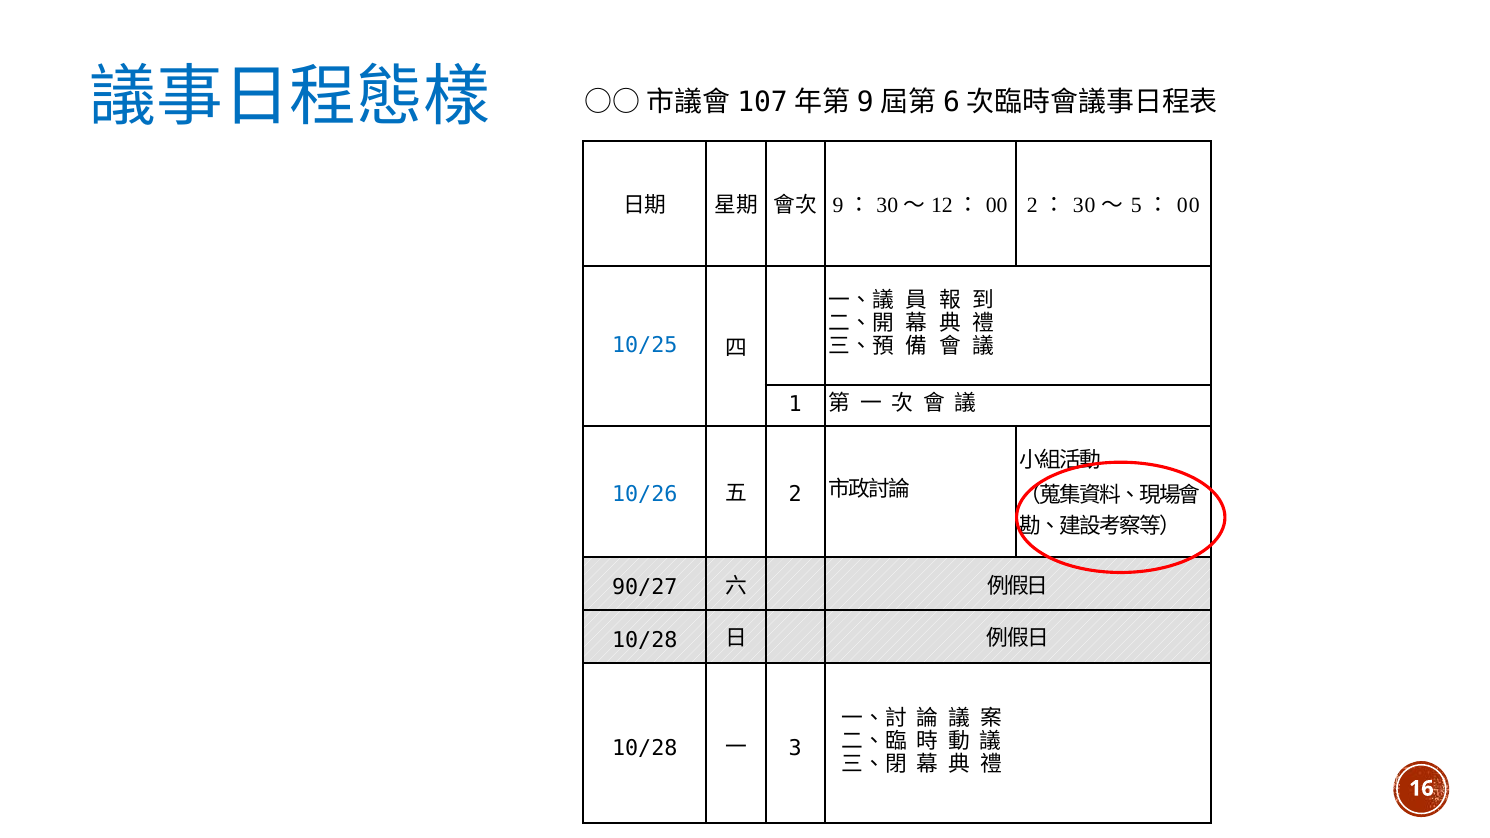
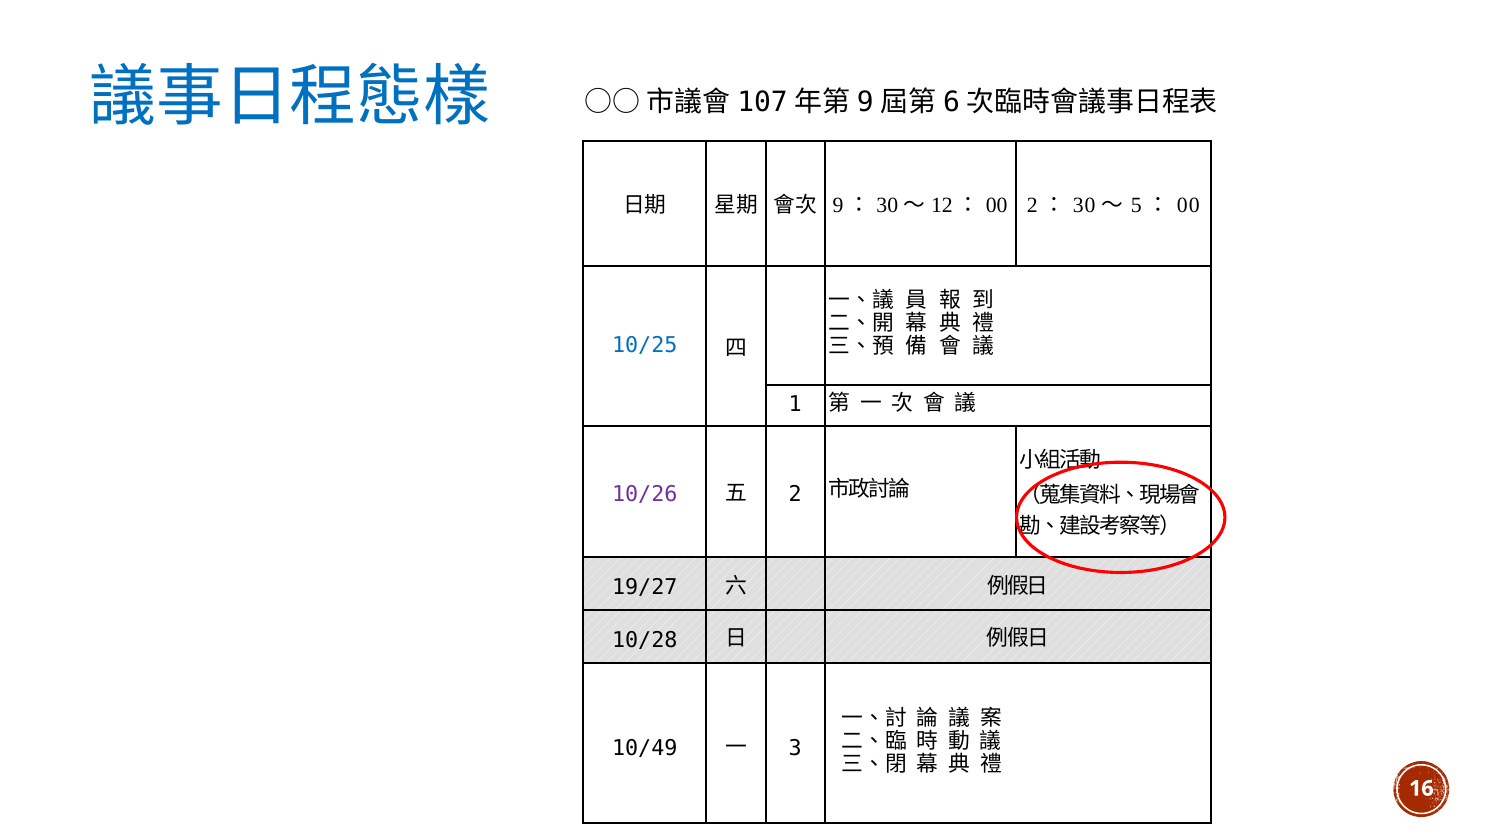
10/26 colour: blue -> purple
90/27: 90/27 -> 19/27
10/28 at (645, 749): 10/28 -> 10/49
